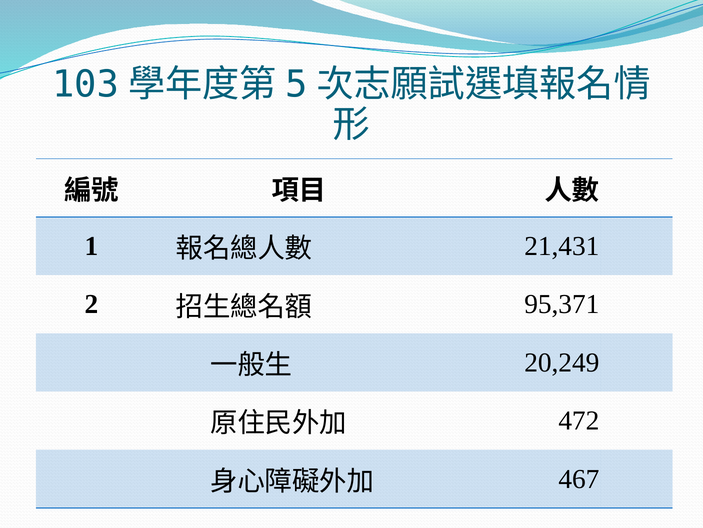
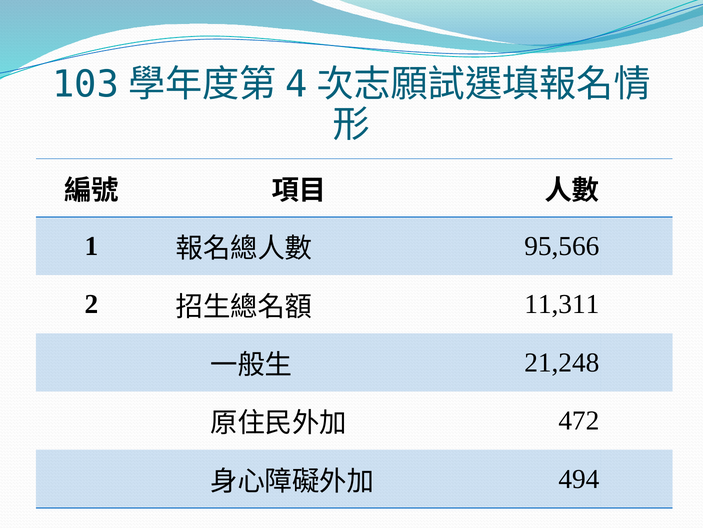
5: 5 -> 4
21,431: 21,431 -> 95,566
95,371: 95,371 -> 11,311
20,249: 20,249 -> 21,248
467: 467 -> 494
